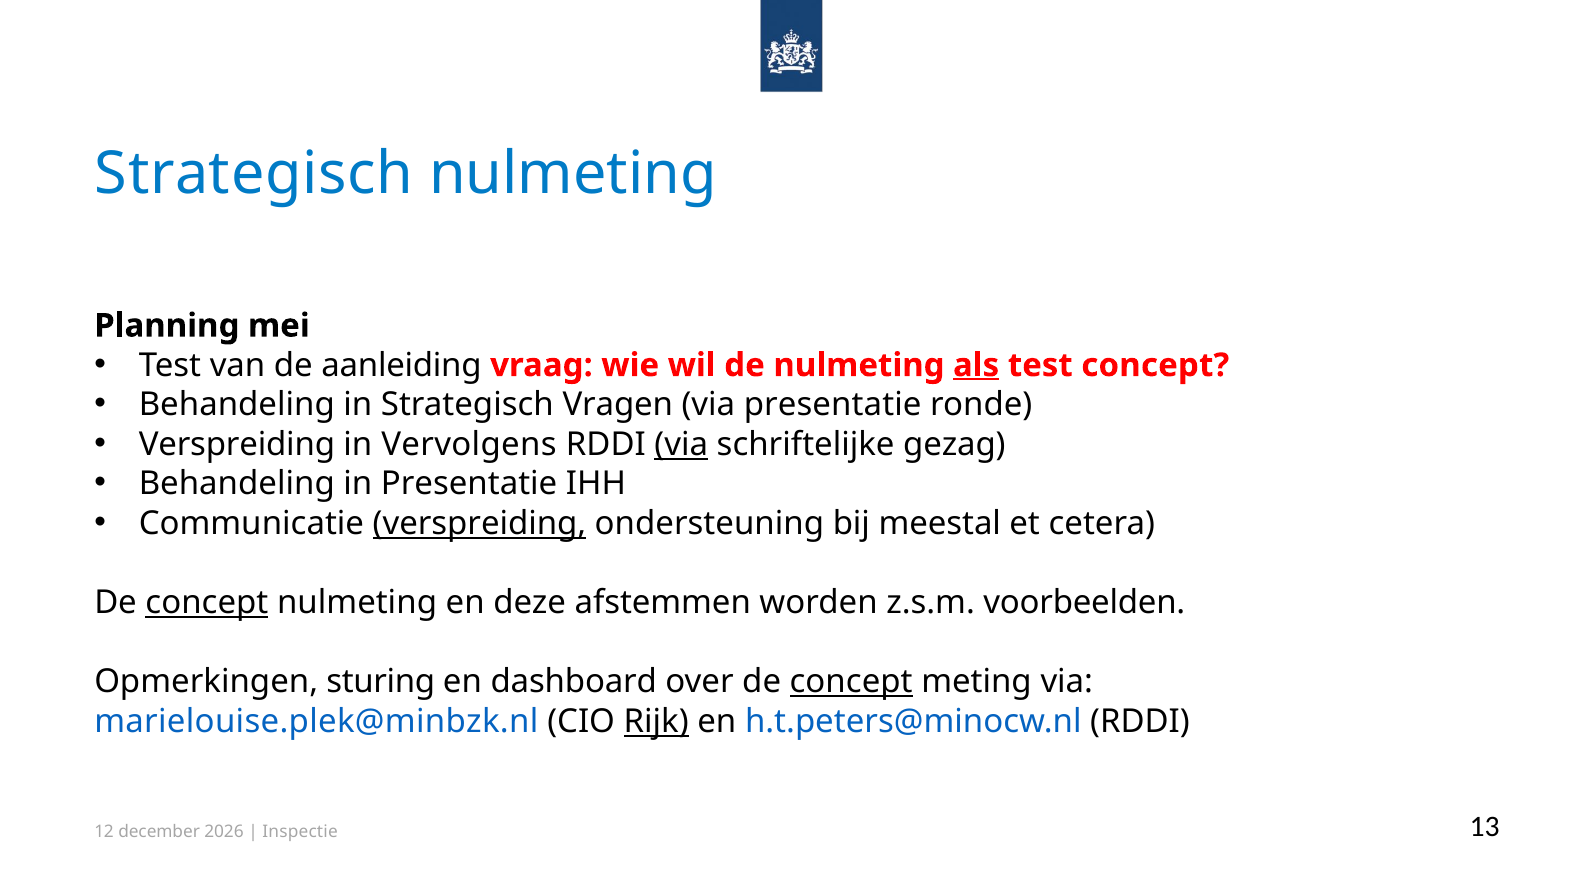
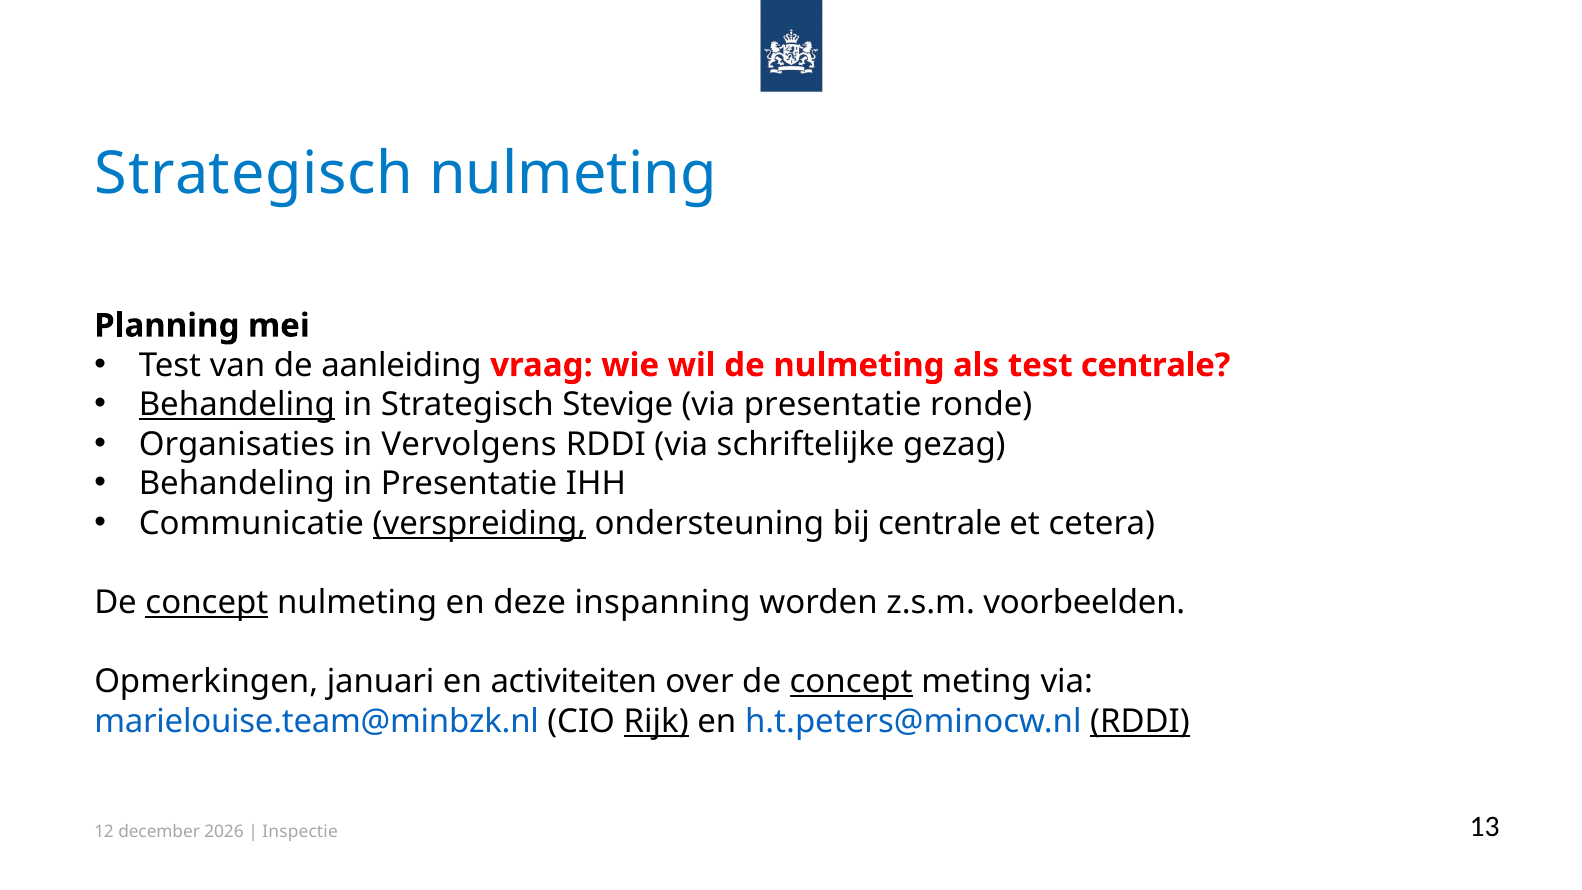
als underline: present -> none
test concept: concept -> centrale
Behandeling at (237, 405) underline: none -> present
Vragen: Vragen -> Stevige
Verspreiding at (237, 444): Verspreiding -> Organisaties
via at (681, 444) underline: present -> none
bij meestal: meestal -> centrale
afstemmen: afstemmen -> inspanning
sturing: sturing -> januari
dashboard: dashboard -> activiteiten
marielouise.plek@minbzk.nl: marielouise.plek@minbzk.nl -> marielouise.team@minbzk.nl
RDDI at (1140, 721) underline: none -> present
